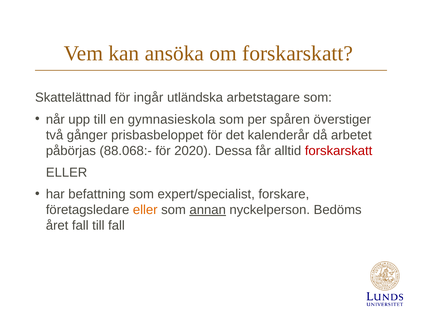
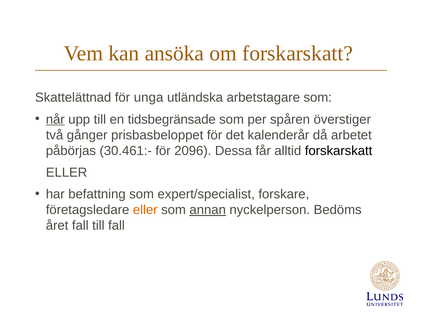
ingår: ingår -> unga
når underline: none -> present
gymnasieskola: gymnasieskola -> tidsbegränsade
88.068:-: 88.068:- -> 30.461:-
2020: 2020 -> 2096
forskarskatt at (339, 151) colour: red -> black
